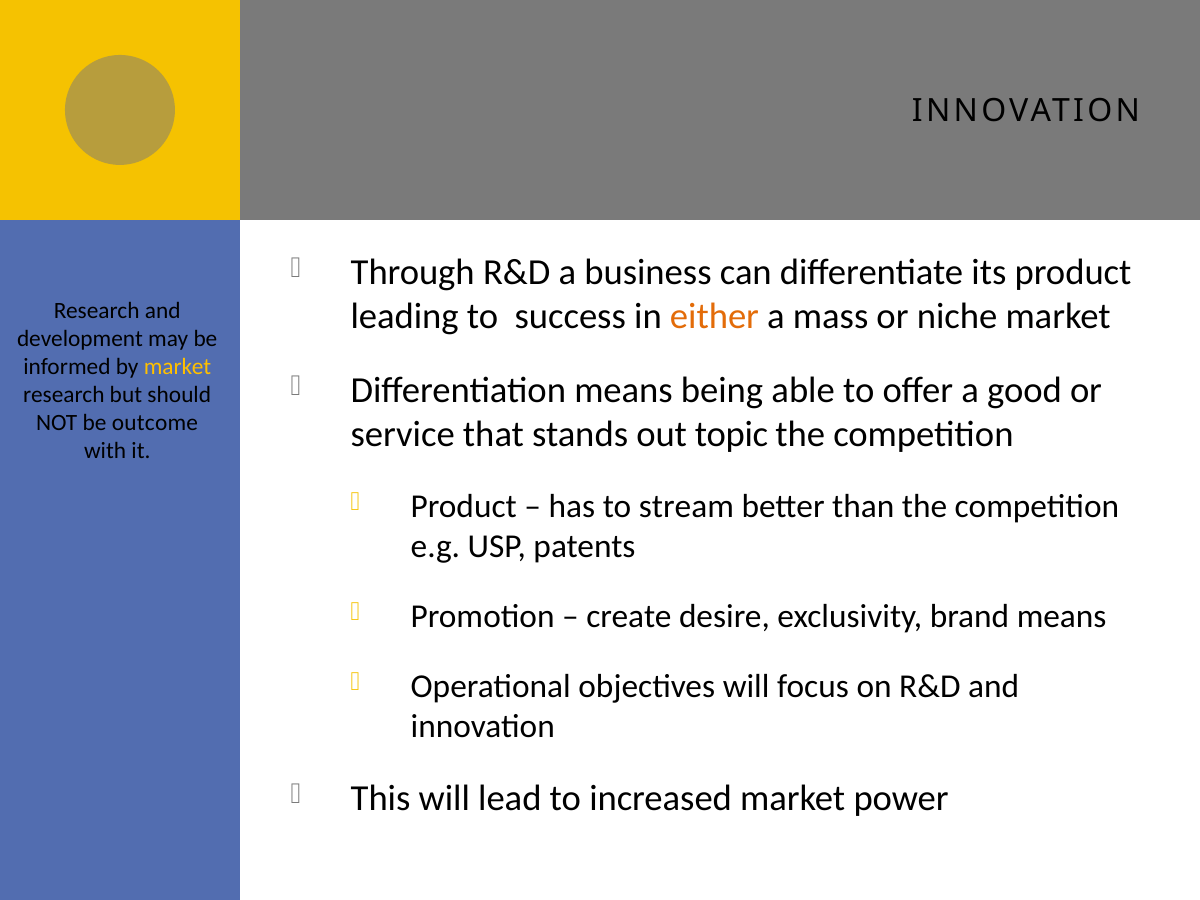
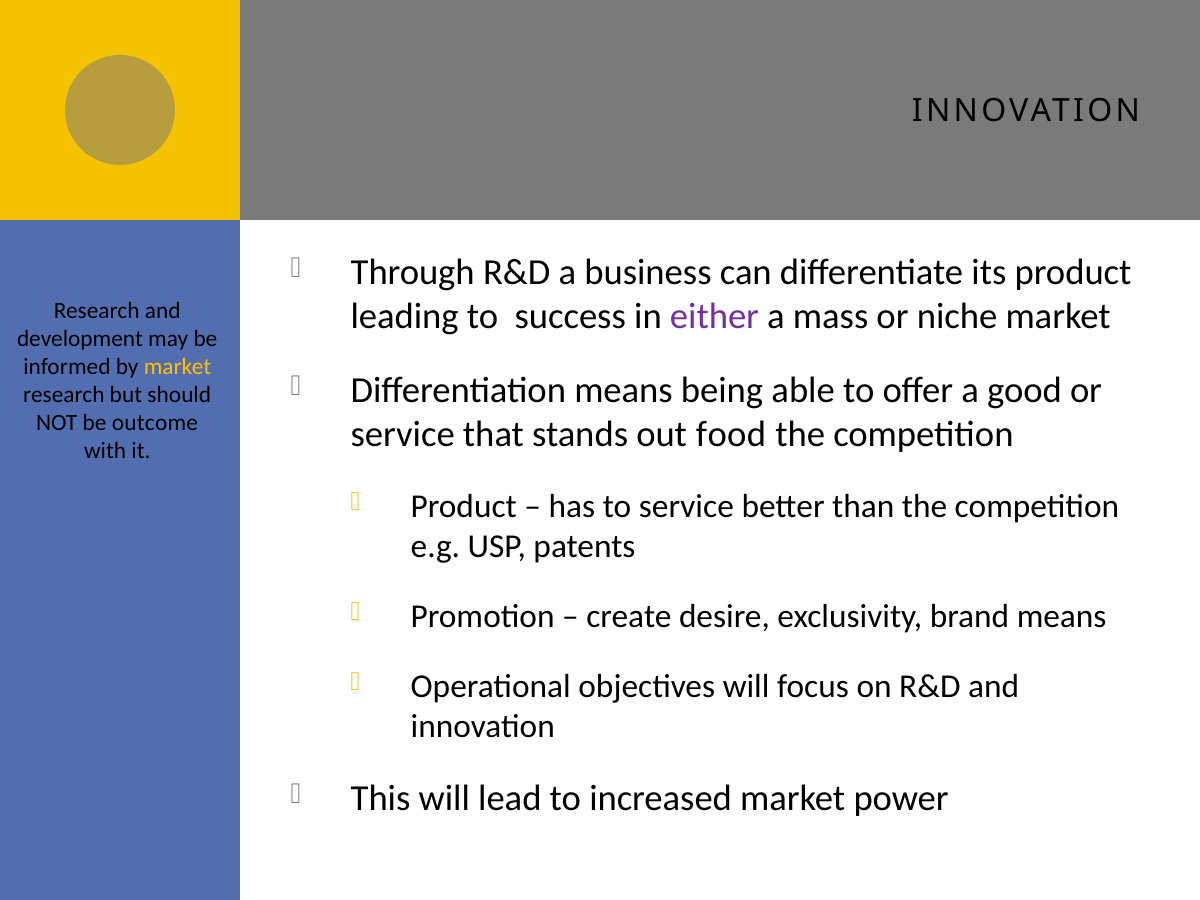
either colour: orange -> purple
topic: topic -> food
to stream: stream -> service
